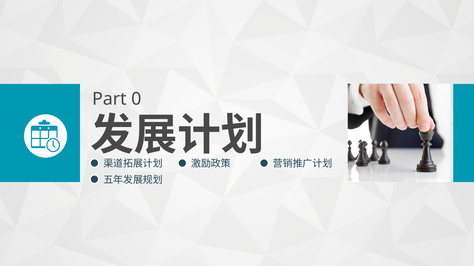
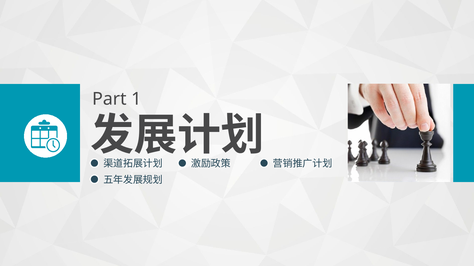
0: 0 -> 1
